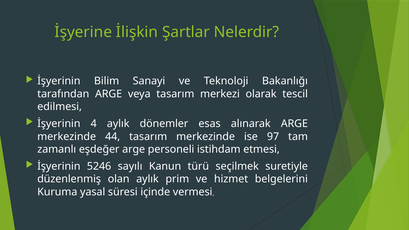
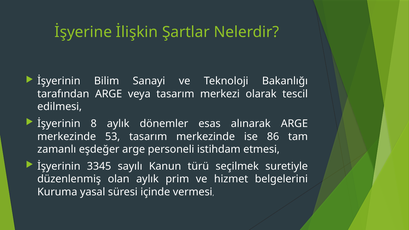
4: 4 -> 8
44: 44 -> 53
97: 97 -> 86
5246: 5246 -> 3345
